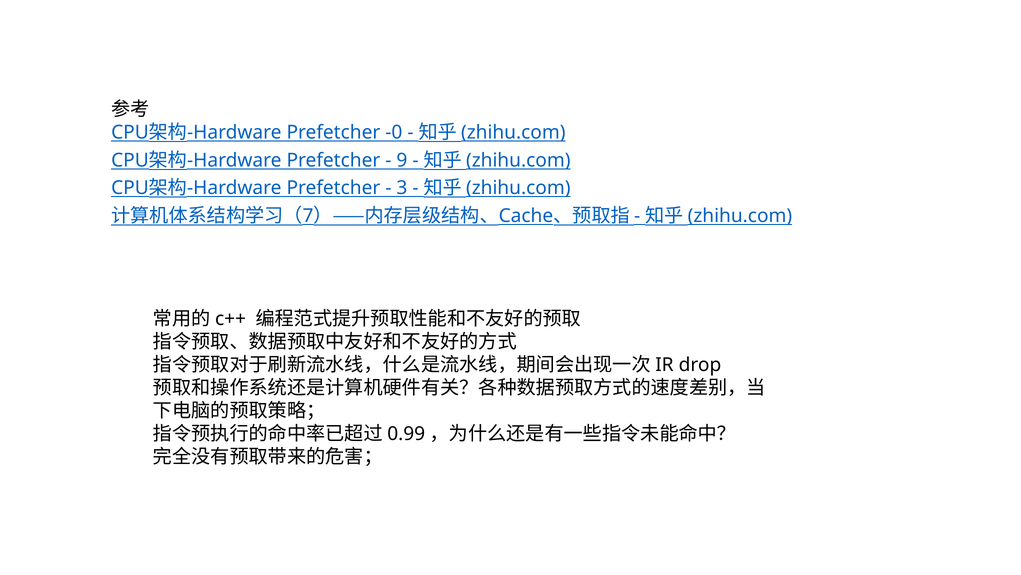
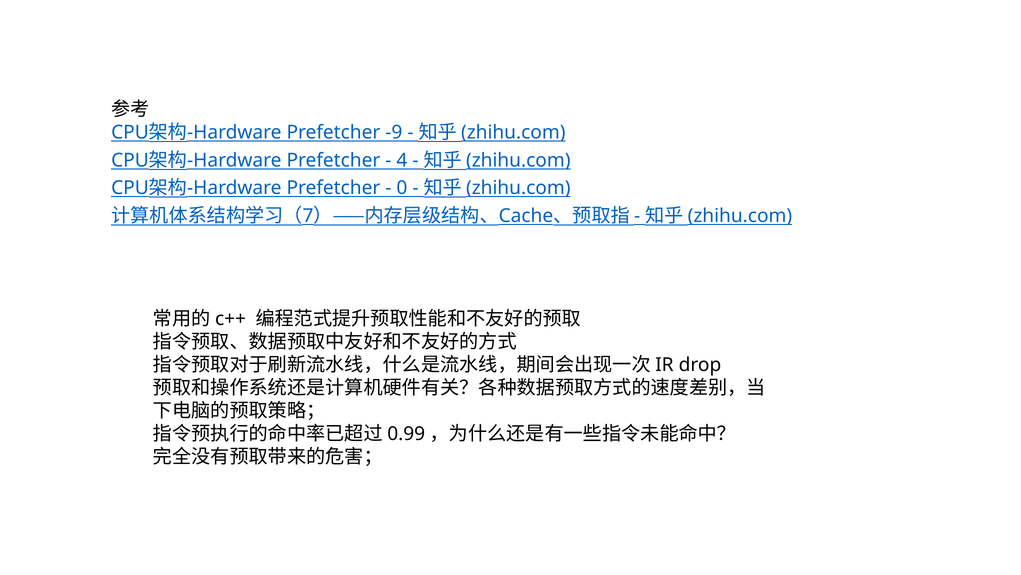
-0: -0 -> -9
9: 9 -> 4
3: 3 -> 0
